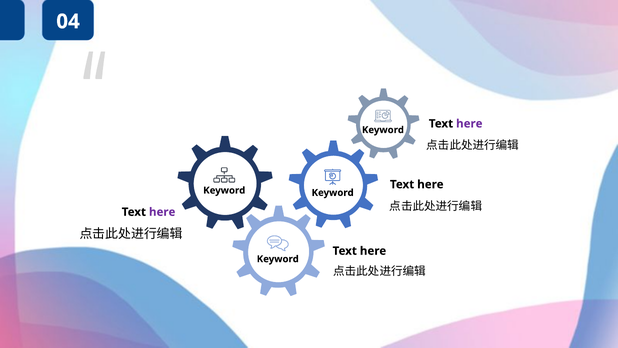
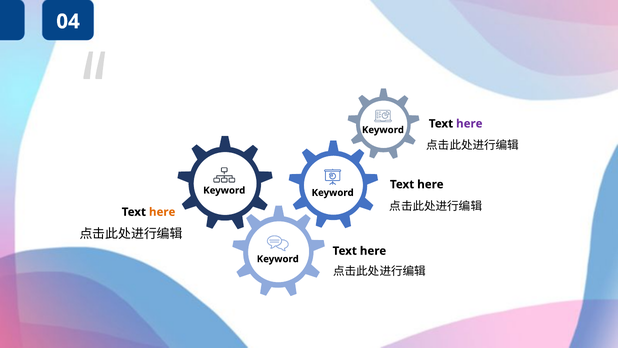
here at (162, 212) colour: purple -> orange
